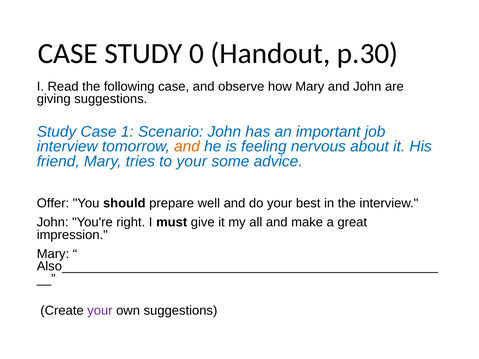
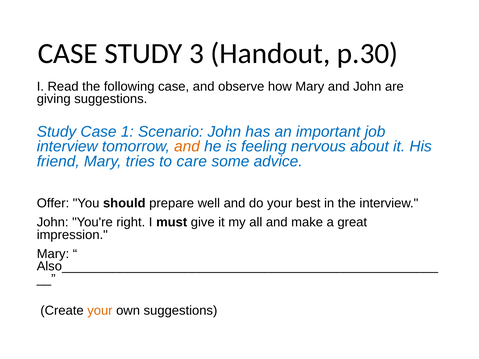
0: 0 -> 3
to your: your -> care
your at (100, 311) colour: purple -> orange
